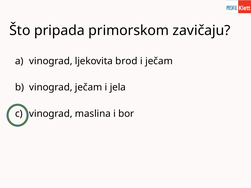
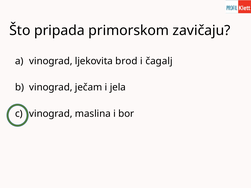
i ječam: ječam -> čagalj
